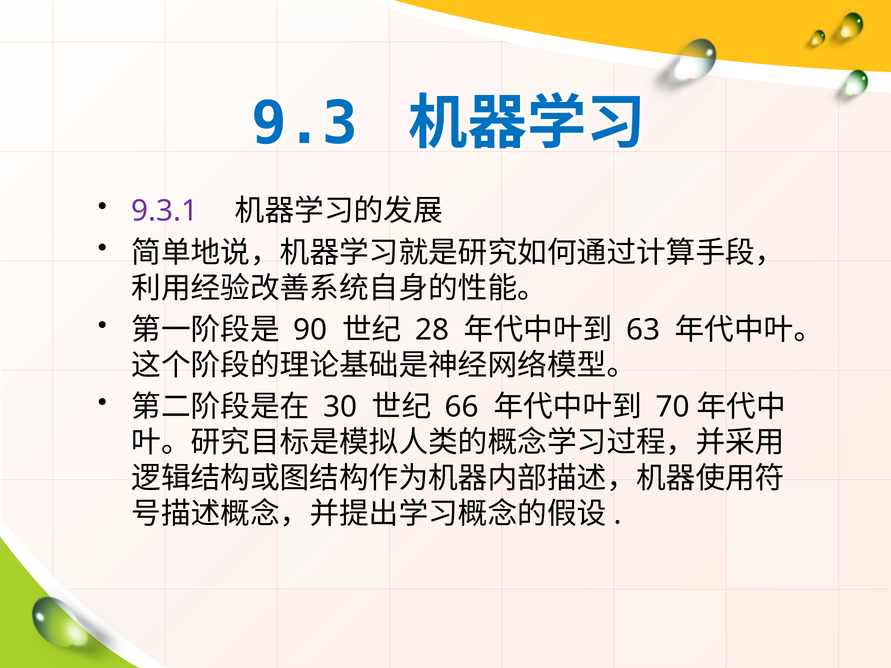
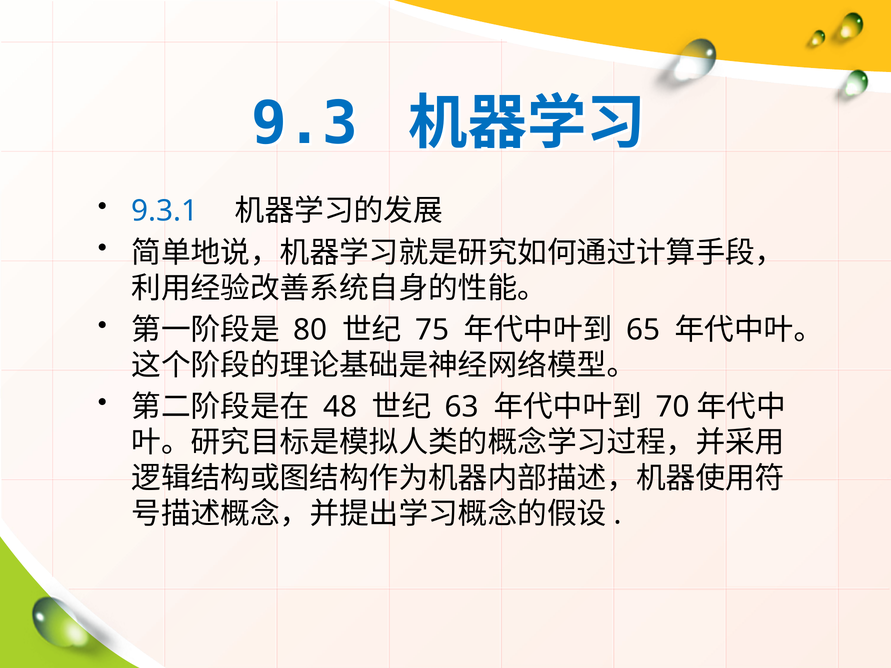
9.3.1 colour: purple -> blue
90: 90 -> 80
28: 28 -> 75
63: 63 -> 65
30: 30 -> 48
66: 66 -> 63
